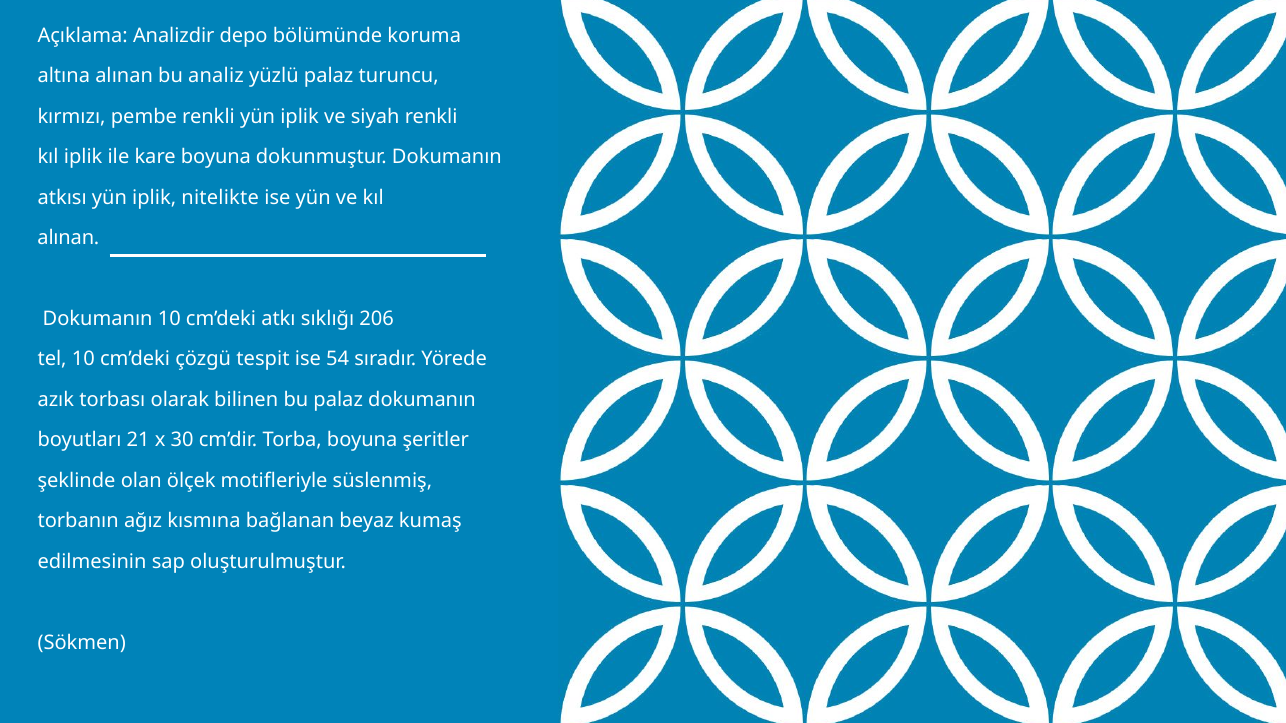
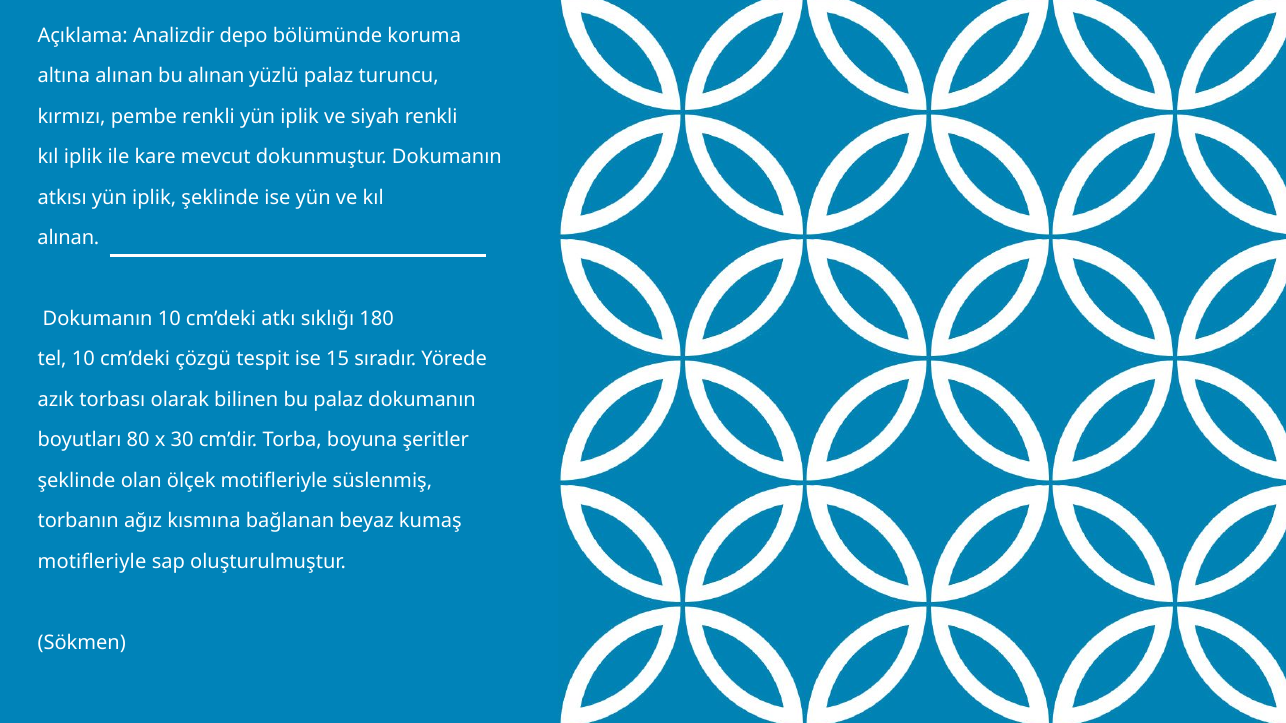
bu analiz: analiz -> alınan
kare boyuna: boyuna -> mevcut
iplik nitelikte: nitelikte -> şeklinde
206: 206 -> 180
54: 54 -> 15
21: 21 -> 80
edilmesinin at (92, 562): edilmesinin -> motifleriyle
